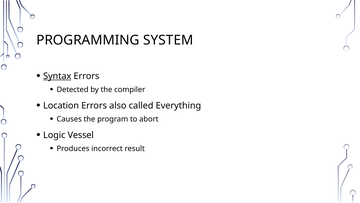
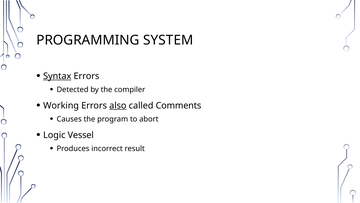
Location: Location -> Working
also underline: none -> present
Everything: Everything -> Comments
